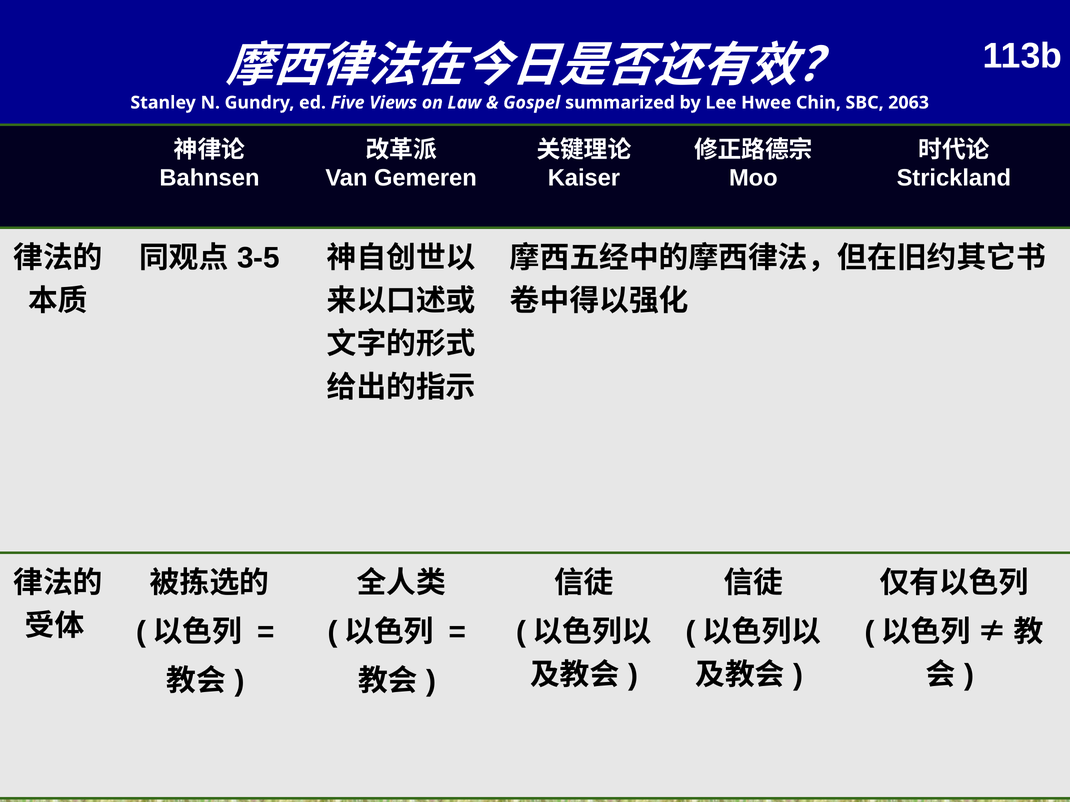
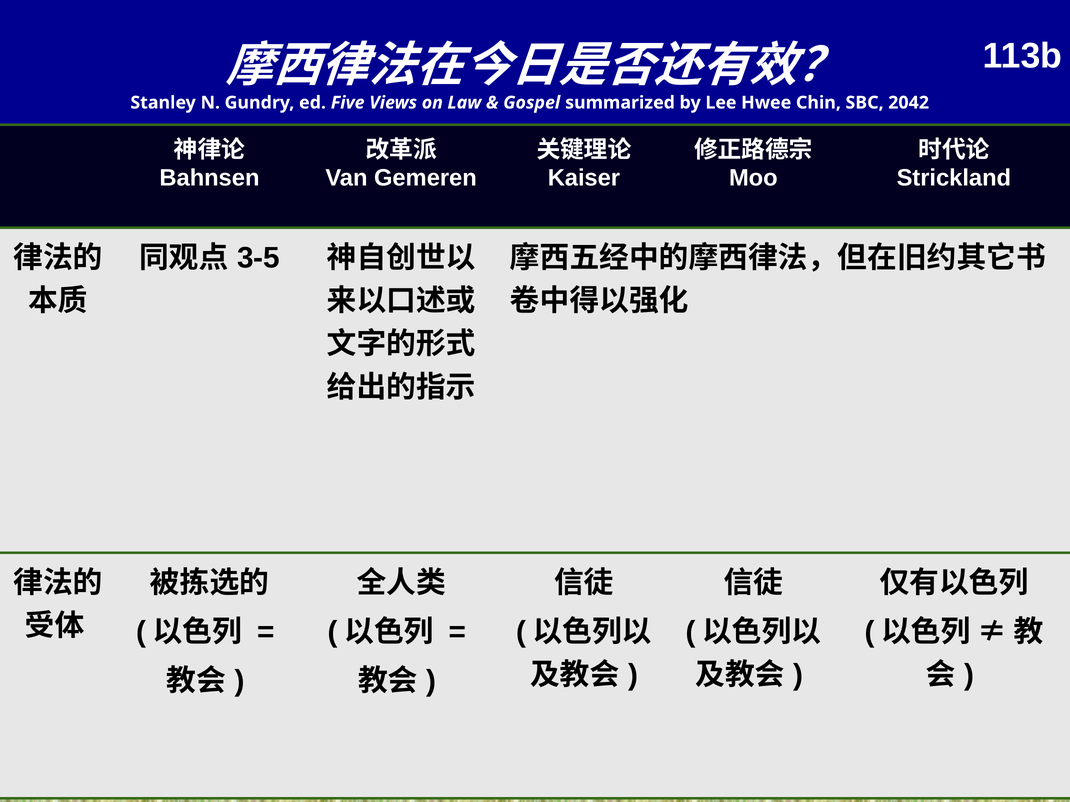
2063: 2063 -> 2042
